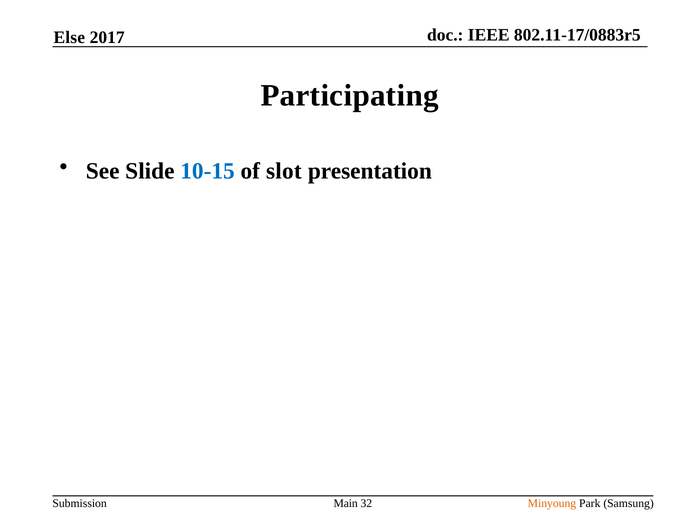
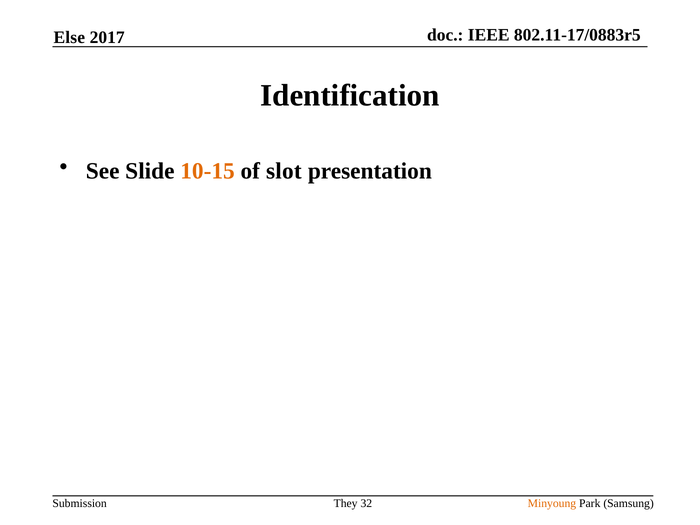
Participating: Participating -> Identification
10-15 colour: blue -> orange
Main: Main -> They
